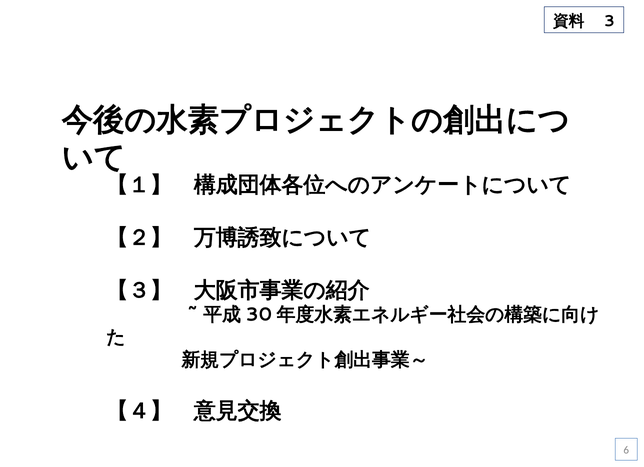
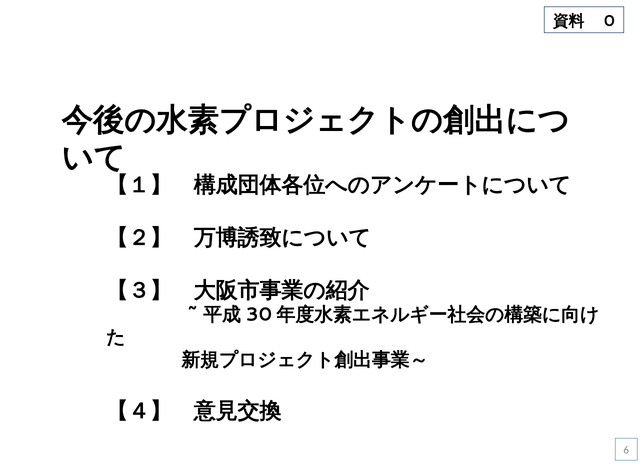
3: 3 -> 0
